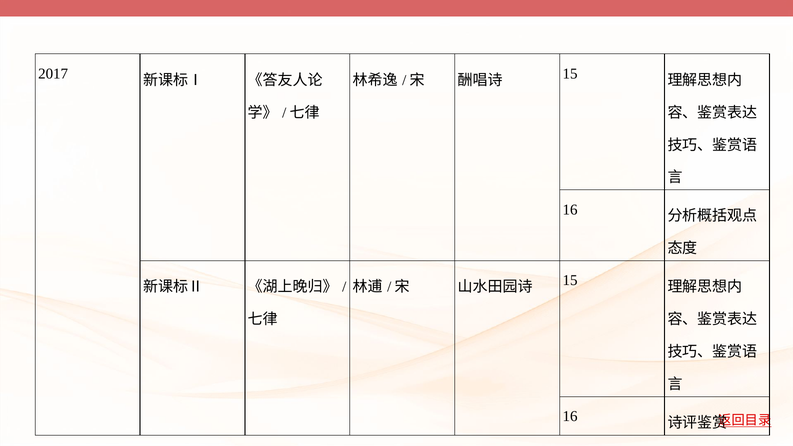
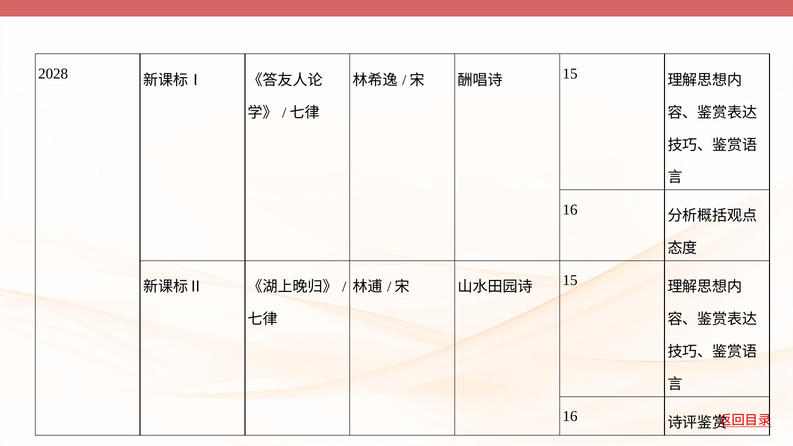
2017: 2017 -> 2028
